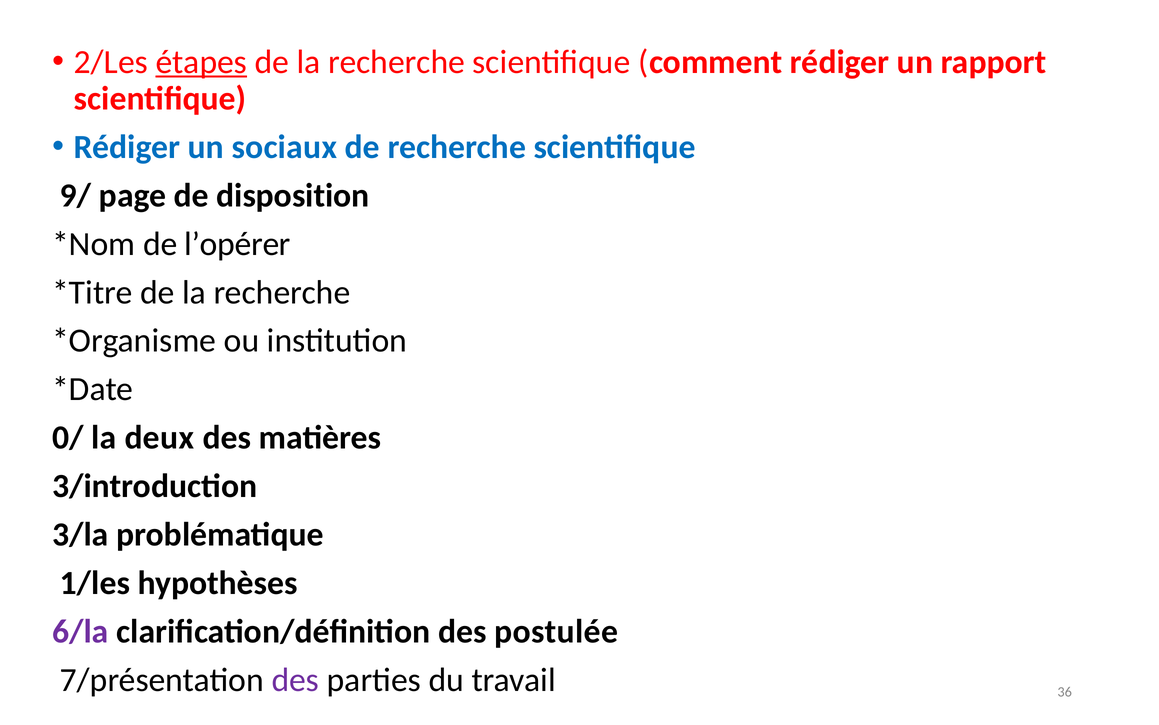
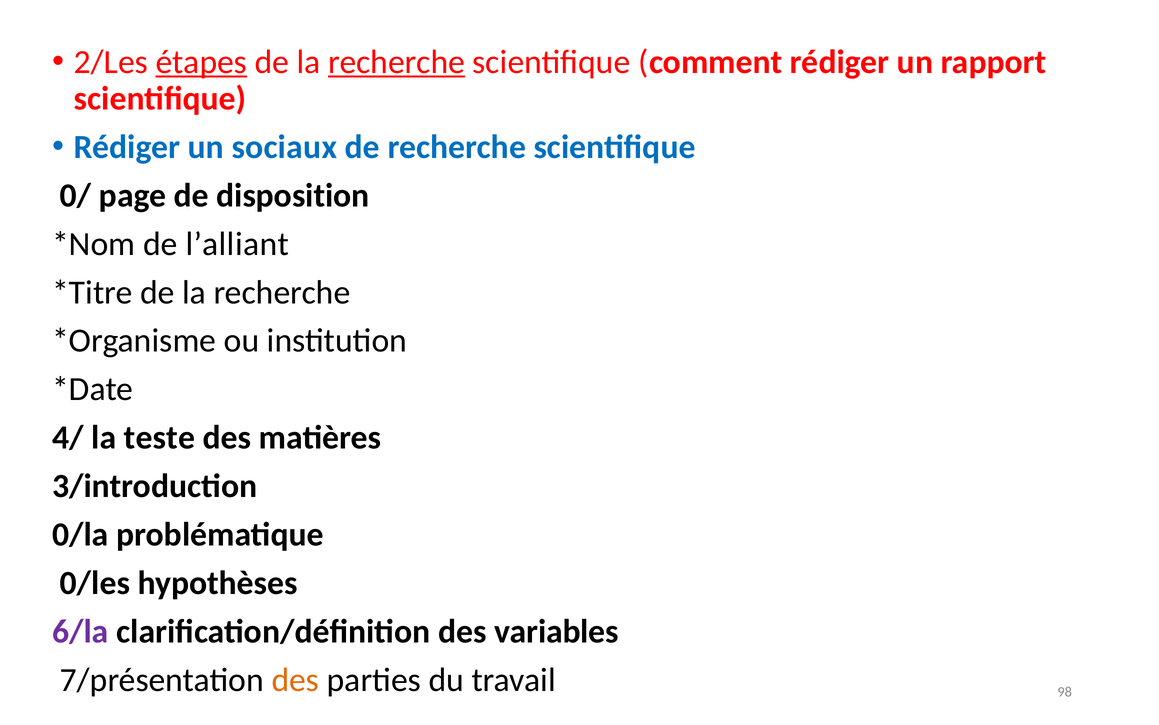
recherche at (396, 62) underline: none -> present
9/: 9/ -> 0/
l’opérer: l’opérer -> l’alliant
0/: 0/ -> 4/
deux: deux -> teste
3/la: 3/la -> 0/la
1/les: 1/les -> 0/les
postulée: postulée -> variables
des at (295, 680) colour: purple -> orange
36: 36 -> 98
